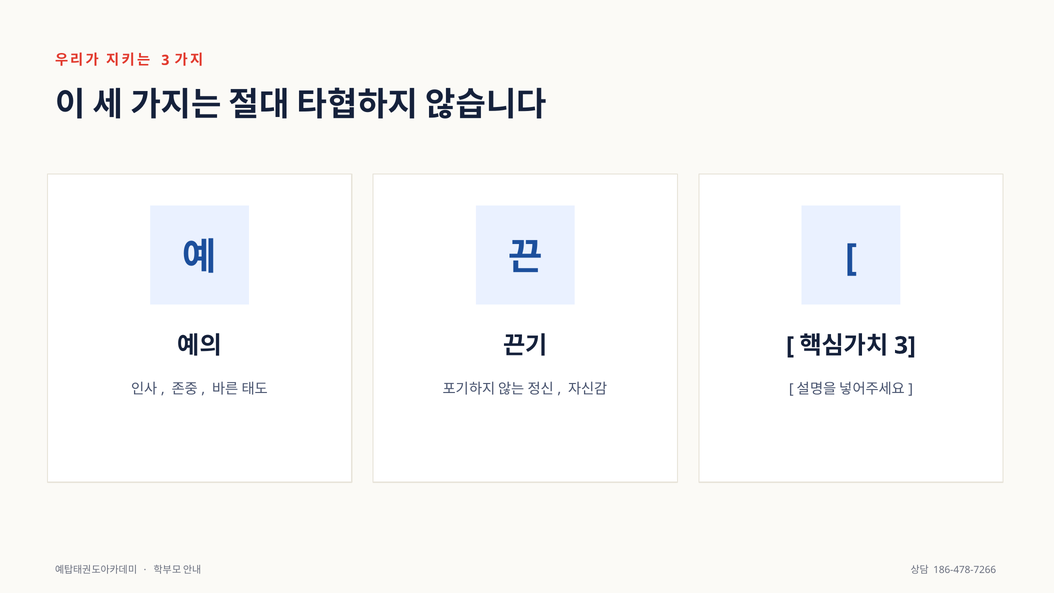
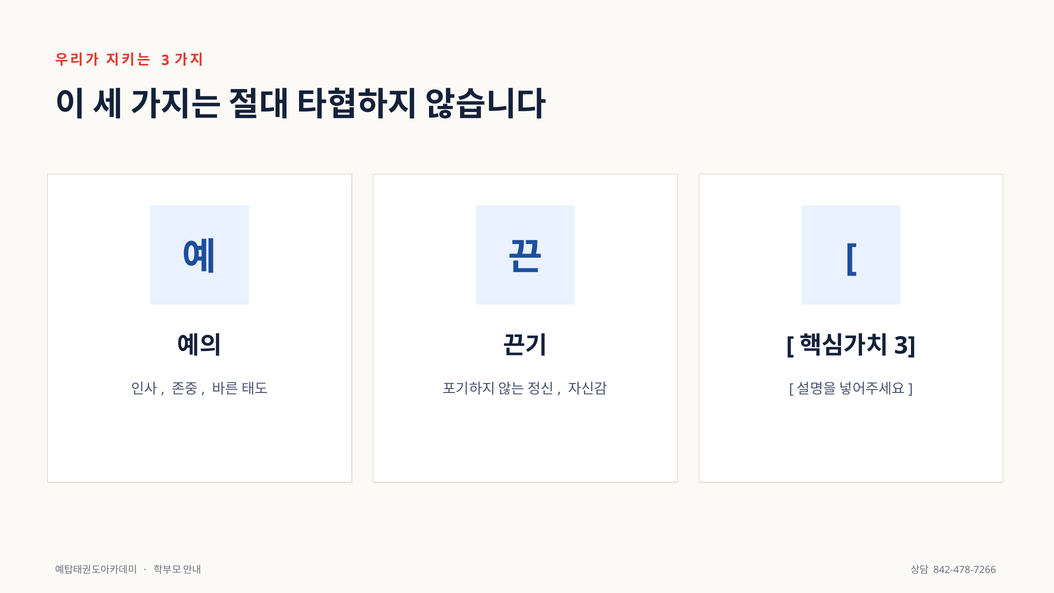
186-478-7266: 186-478-7266 -> 842-478-7266
